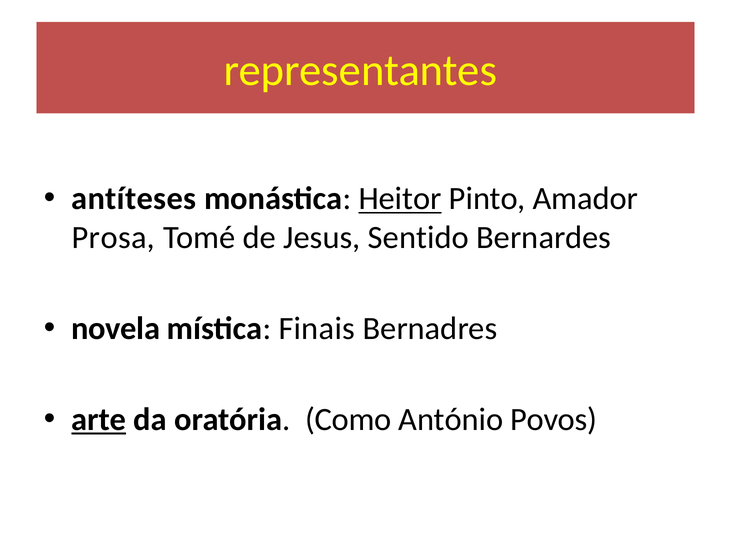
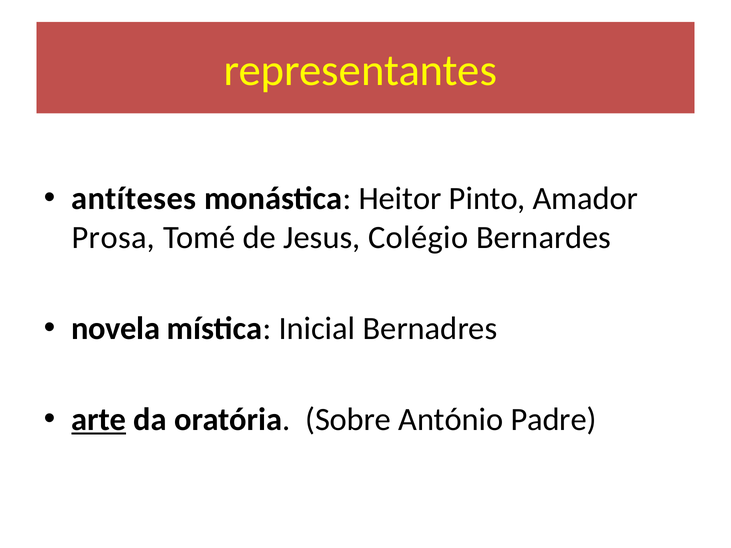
Heitor underline: present -> none
Sentido: Sentido -> Colégio
Finais: Finais -> Inicial
Como: Como -> Sobre
Povos: Povos -> Padre
